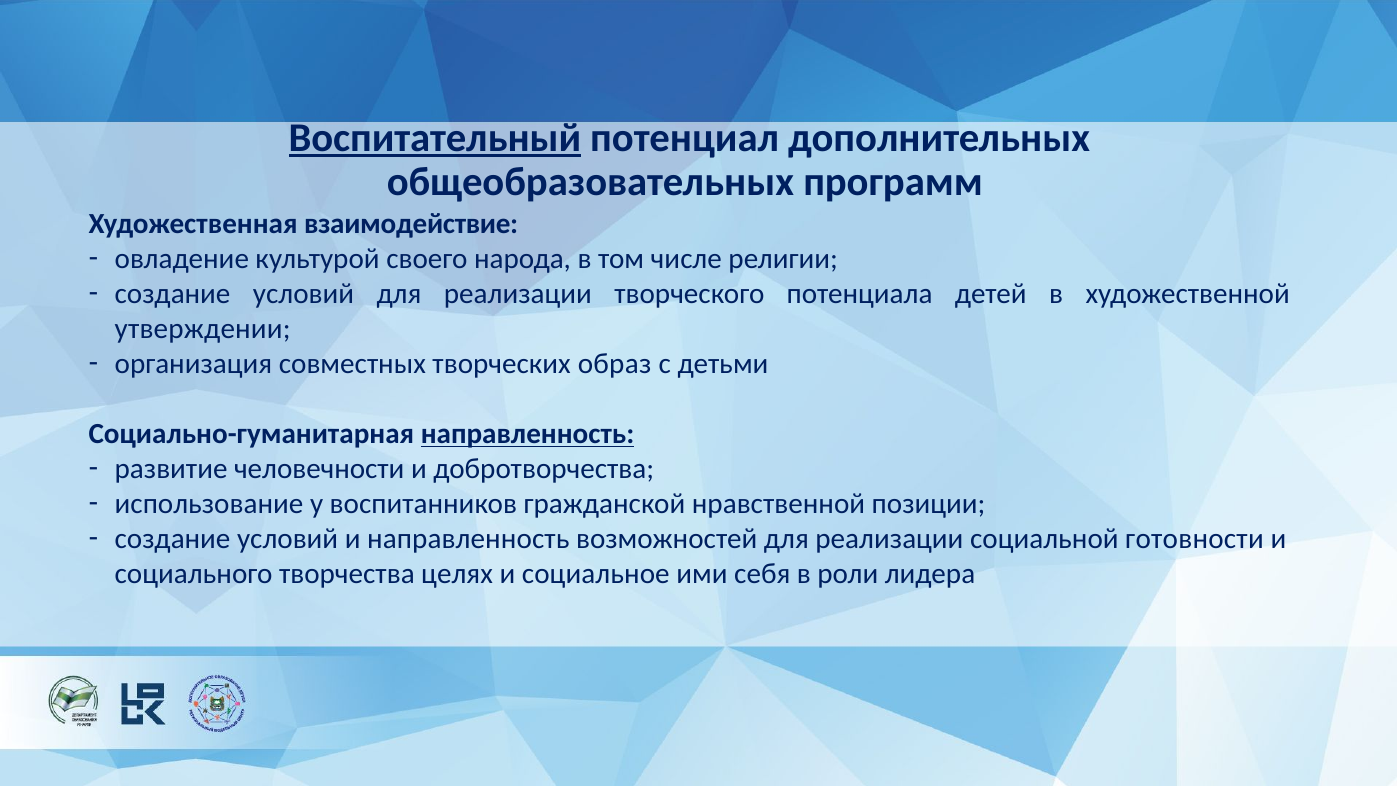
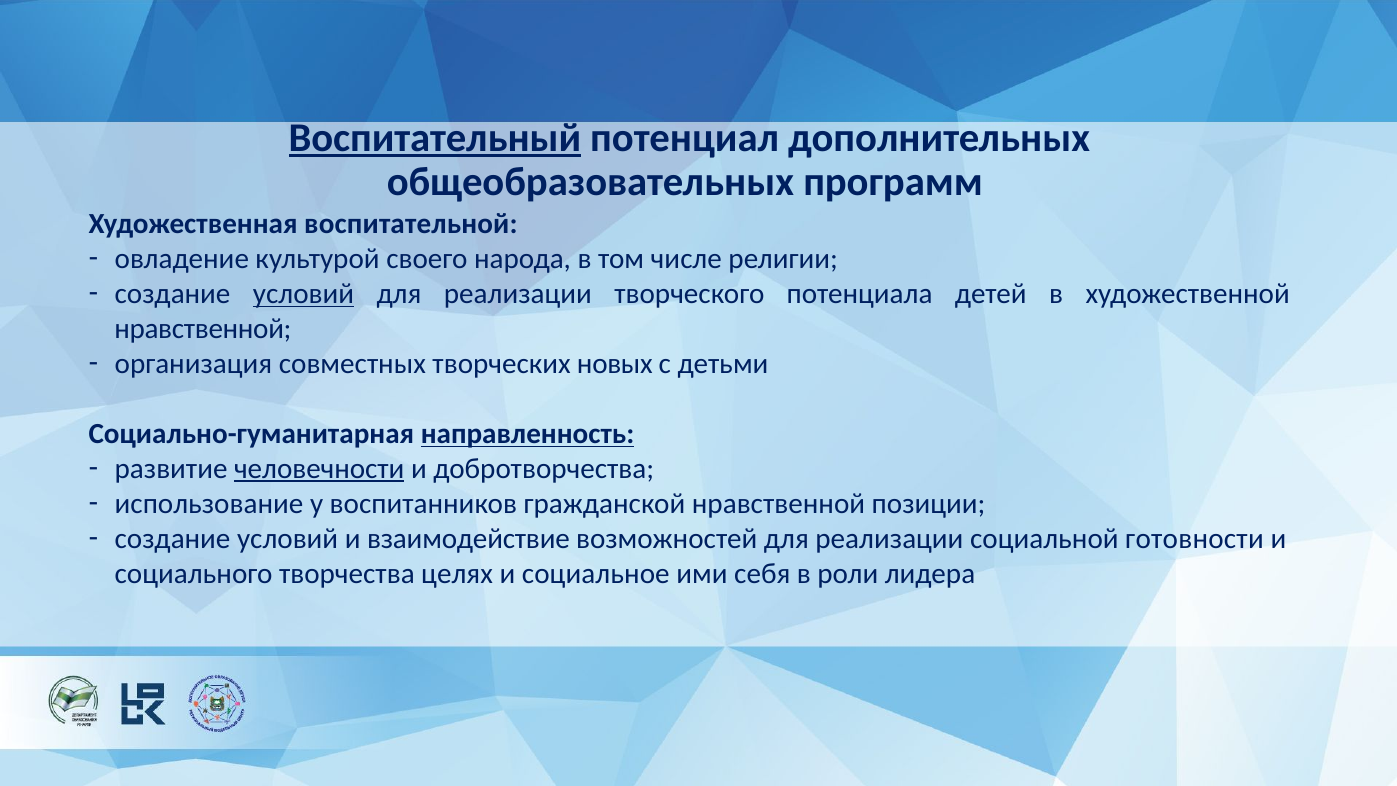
взаимодействие: взаимодействие -> воспитательной
условий at (304, 294) underline: none -> present
утверждении at (203, 329): утверждении -> нравственной
образ: образ -> новых
человечности underline: none -> present
и направленность: направленность -> взаимодействие
